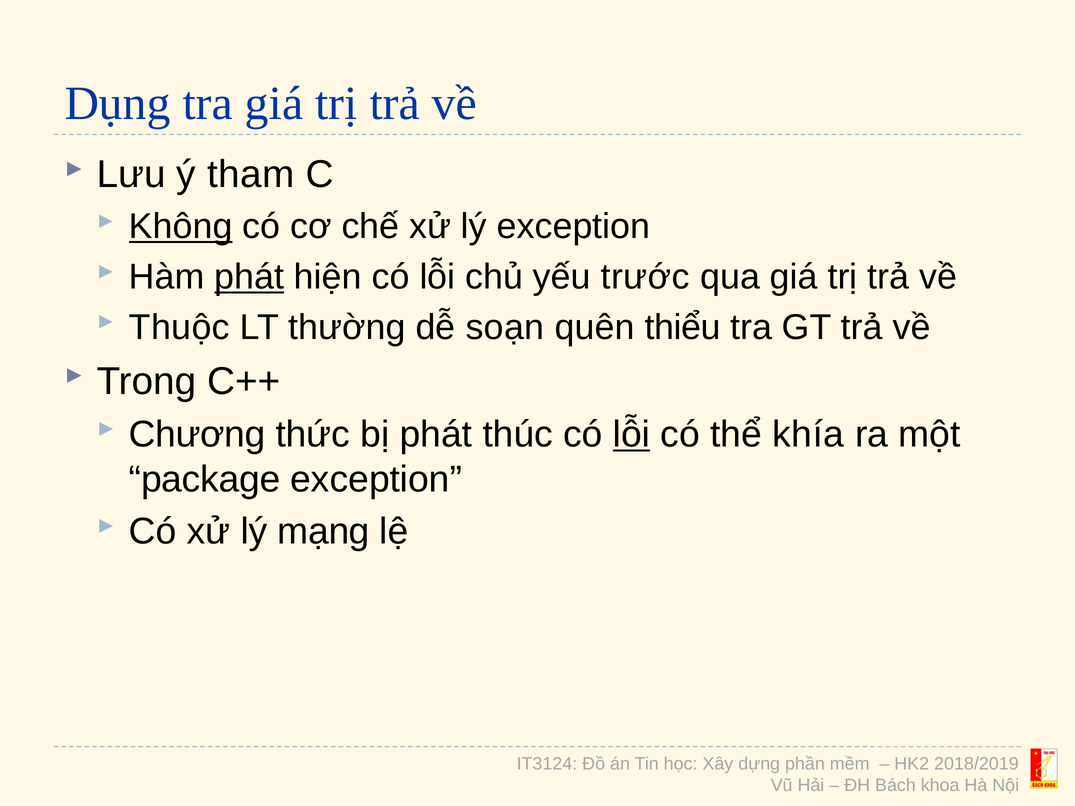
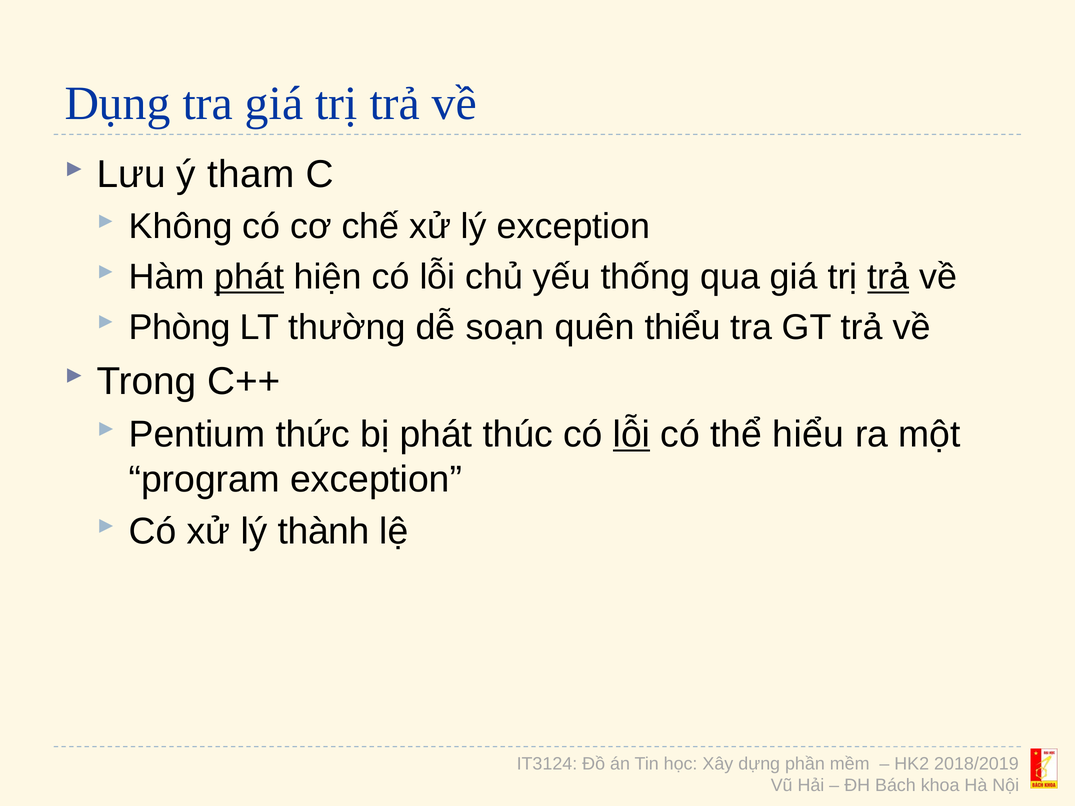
Không underline: present -> none
trước: trước -> thống
trả at (888, 277) underline: none -> present
Thuộc: Thuộc -> Phòng
Chương: Chương -> Pentium
khía: khía -> hiểu
package: package -> program
mạng: mạng -> thành
